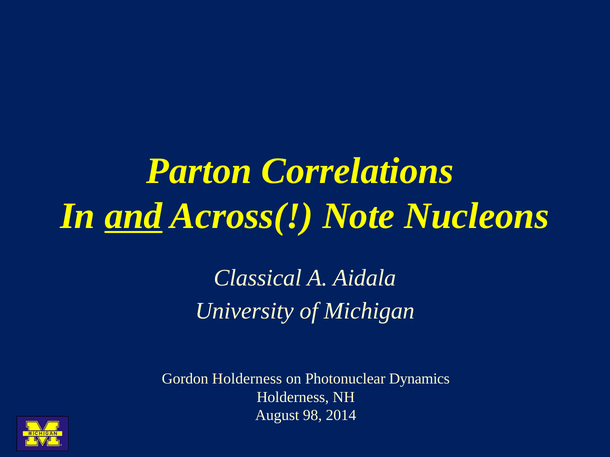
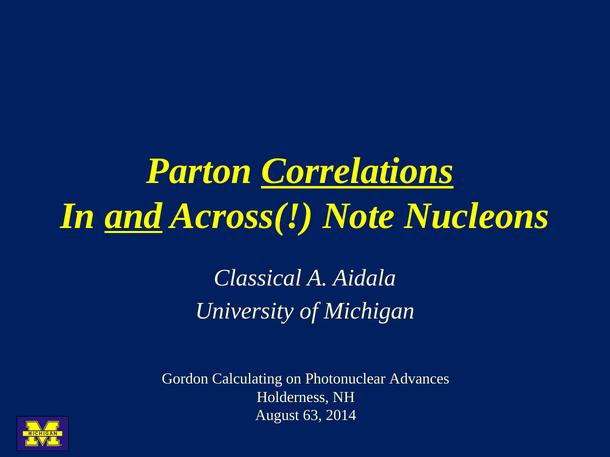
Correlations underline: none -> present
Gordon Holderness: Holderness -> Calculating
Dynamics: Dynamics -> Advances
98: 98 -> 63
